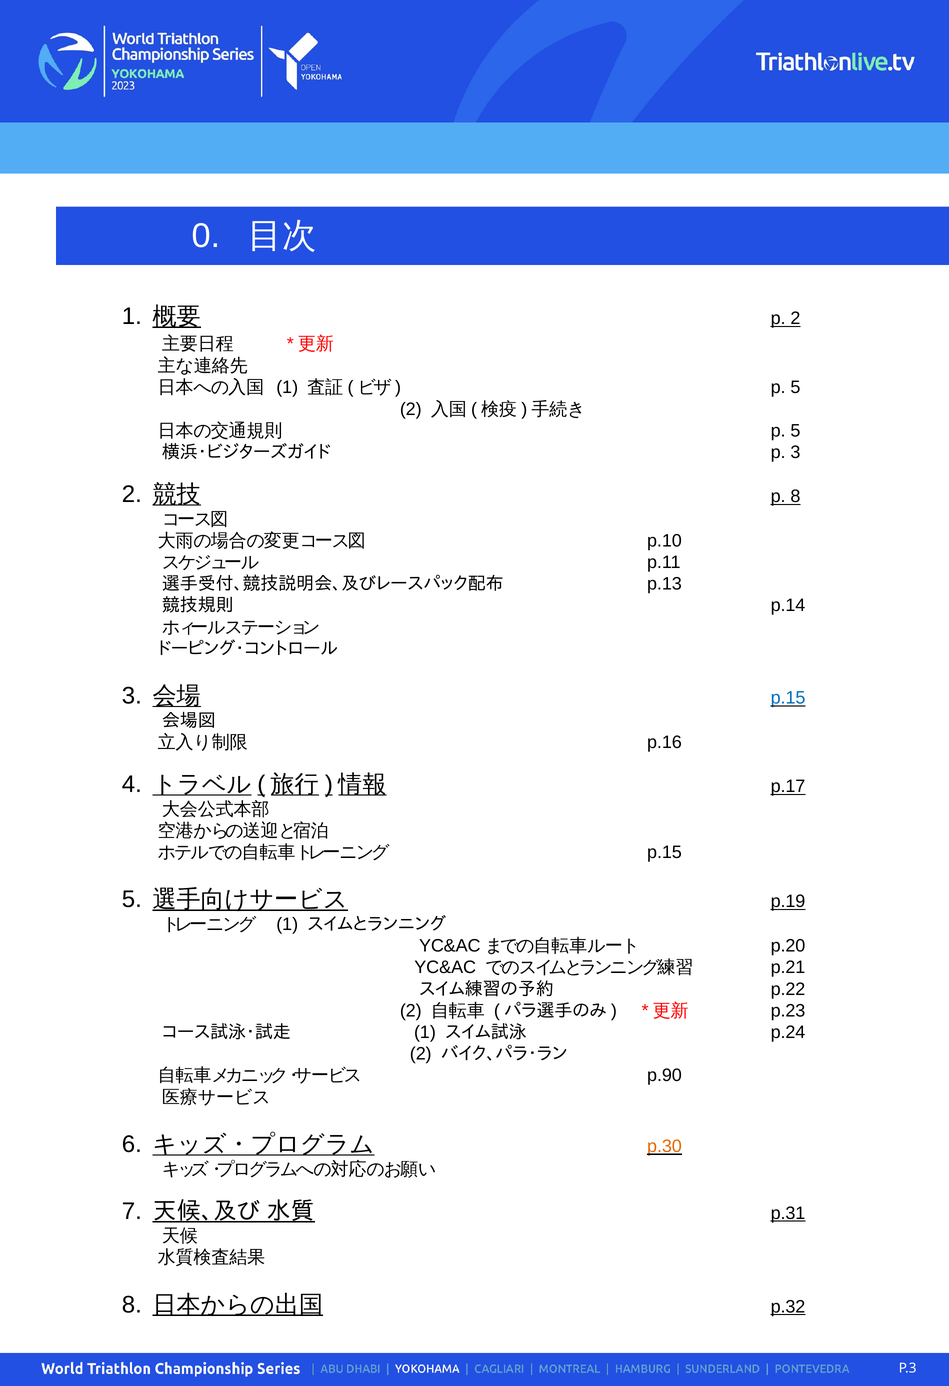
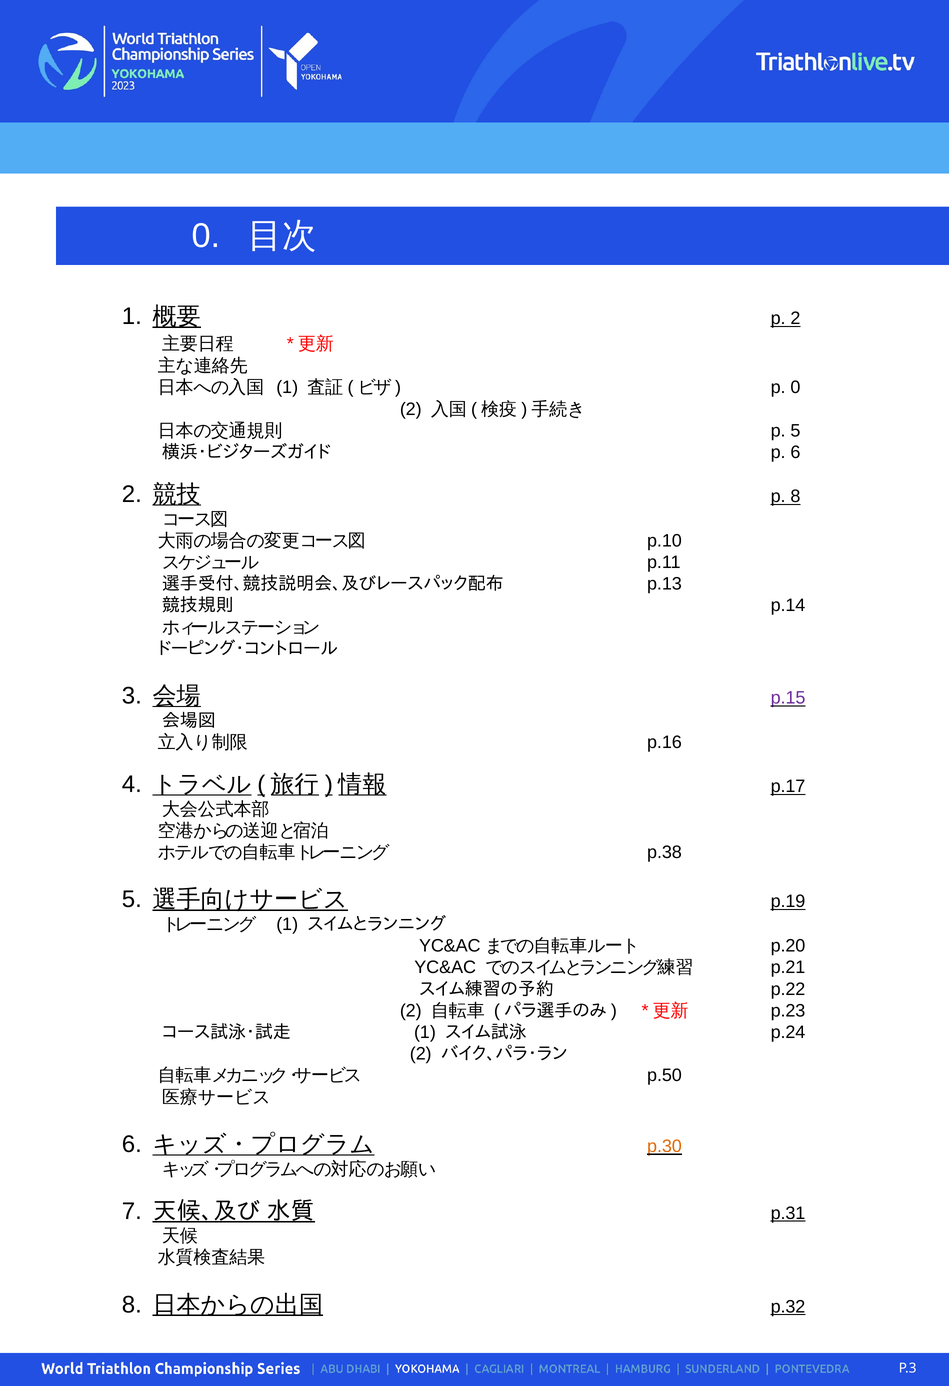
5 at (795, 388): 5 -> 0
p 3: 3 -> 6
p.15 at (788, 698) colour: blue -> purple
p.15 at (664, 853): p.15 -> p.38
p.90: p.90 -> p.50
